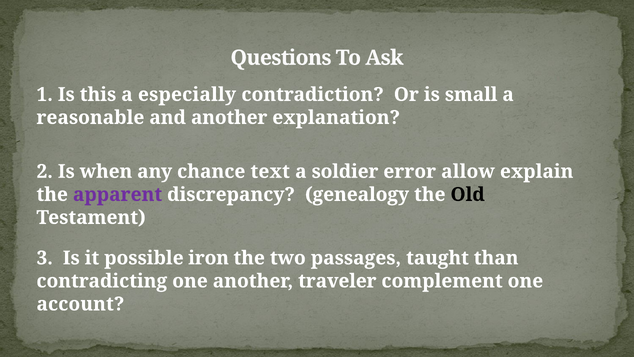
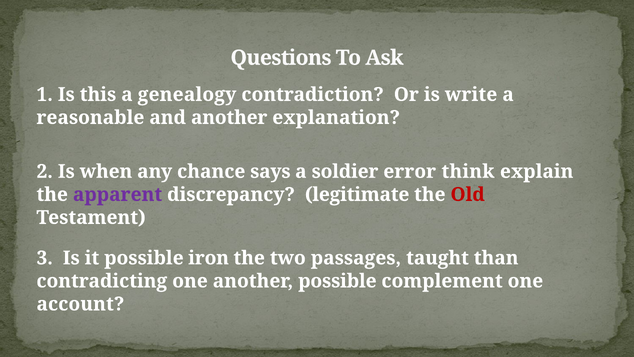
especially: especially -> genealogy
small: small -> write
text: text -> says
allow: allow -> think
genealogy: genealogy -> legitimate
Old colour: black -> red
another traveler: traveler -> possible
